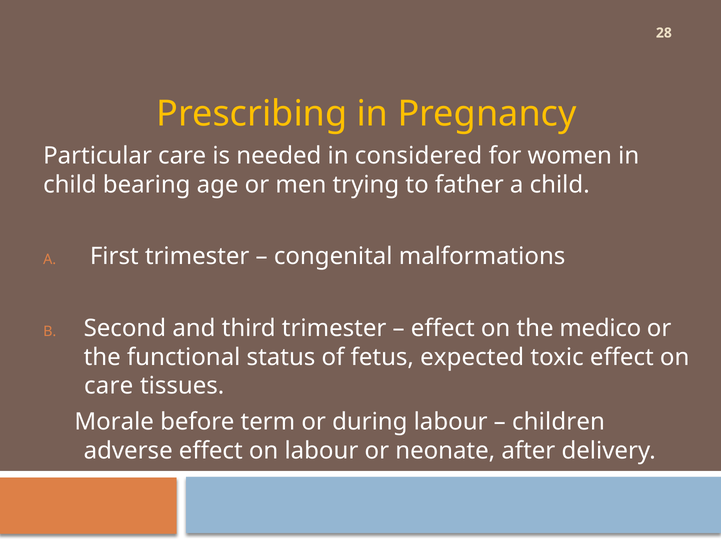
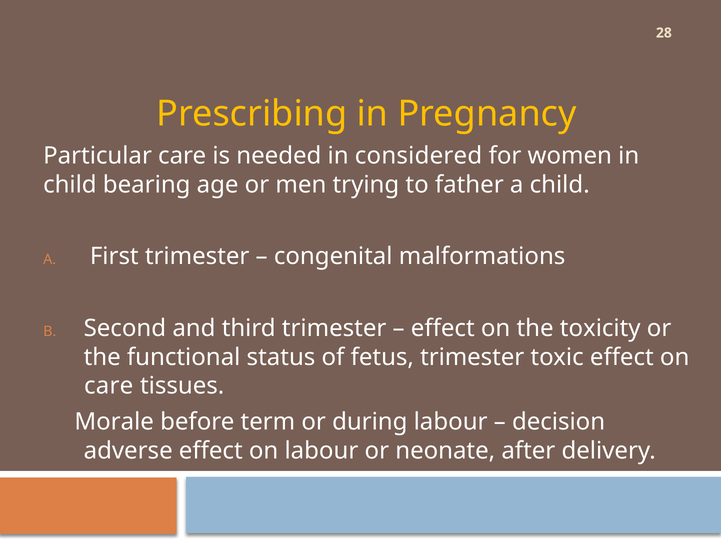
medico: medico -> toxicity
fetus expected: expected -> trimester
children: children -> decision
